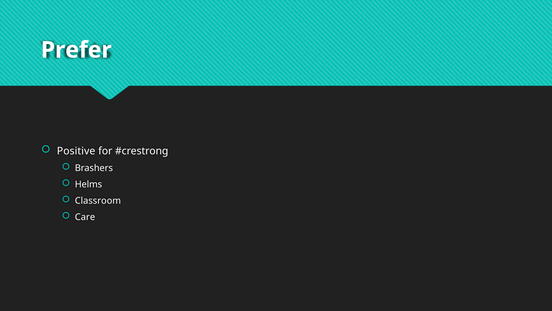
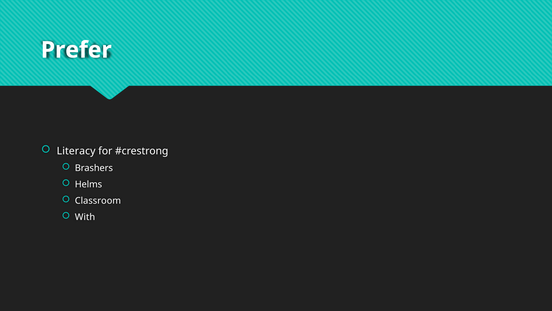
Positive: Positive -> Literacy
Care: Care -> With
